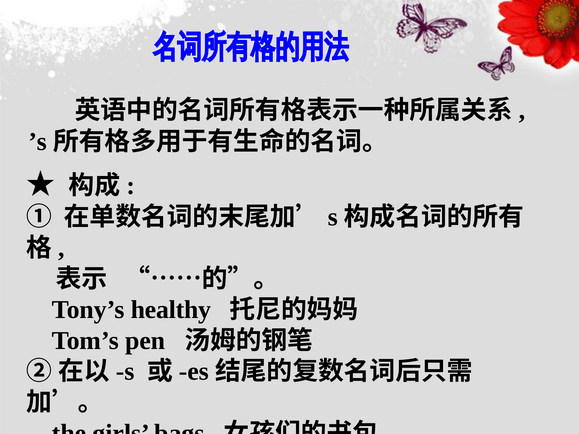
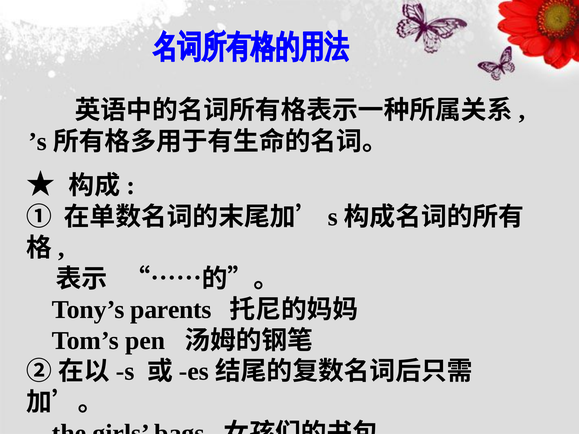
healthy: healthy -> parents
